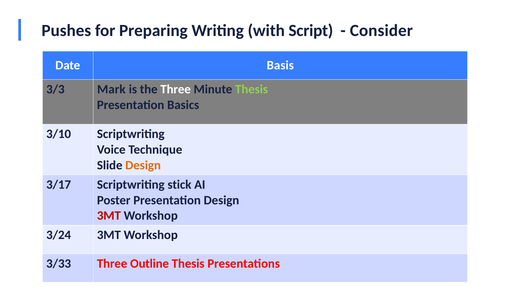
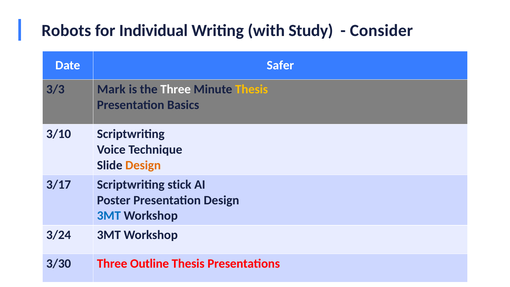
Pushes: Pushes -> Robots
Preparing: Preparing -> Individual
Script: Script -> Study
Basis: Basis -> Safer
Thesis at (252, 89) colour: light green -> yellow
3MT at (109, 216) colour: red -> blue
3/33: 3/33 -> 3/30
